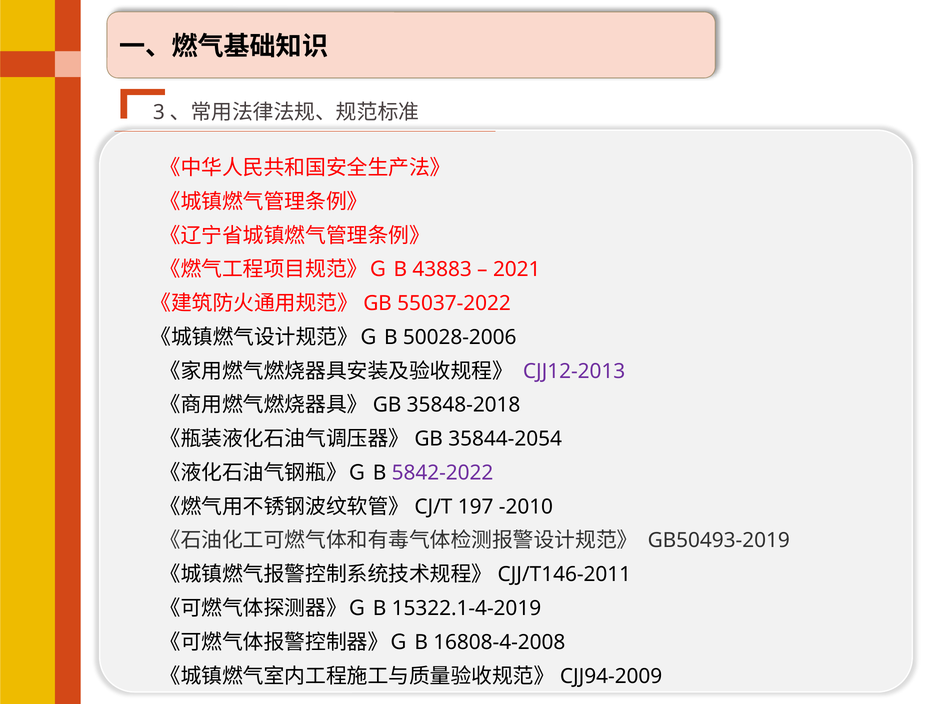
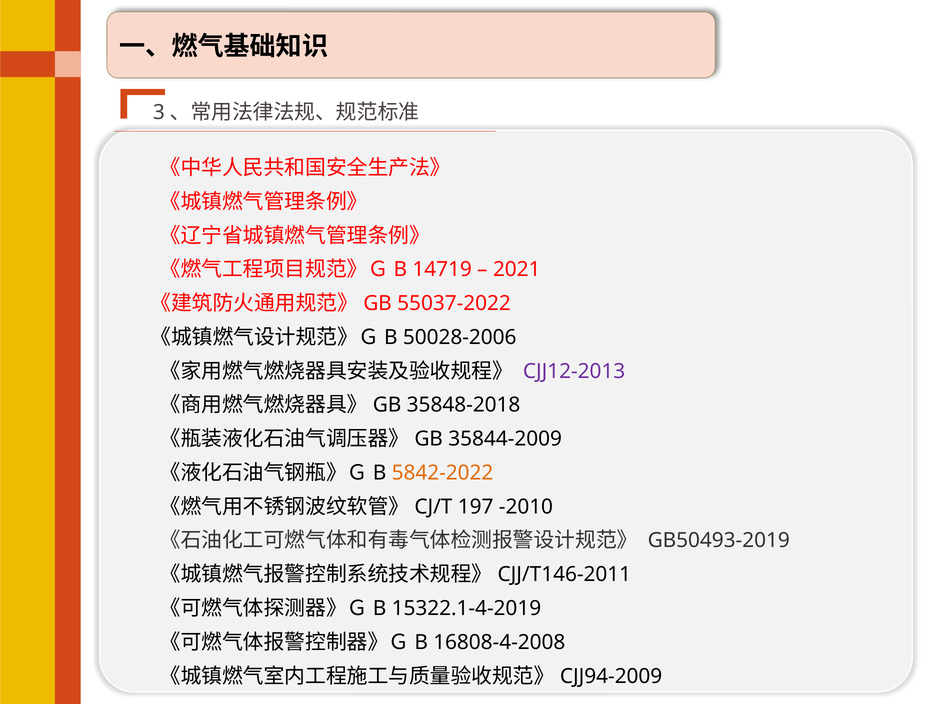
43883: 43883 -> 14719
35844-2054: 35844-2054 -> 35844-2009
5842-2022 colour: purple -> orange
